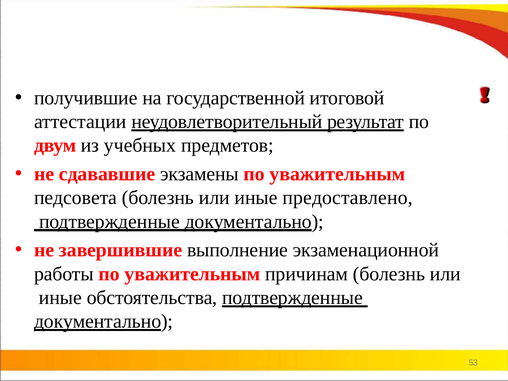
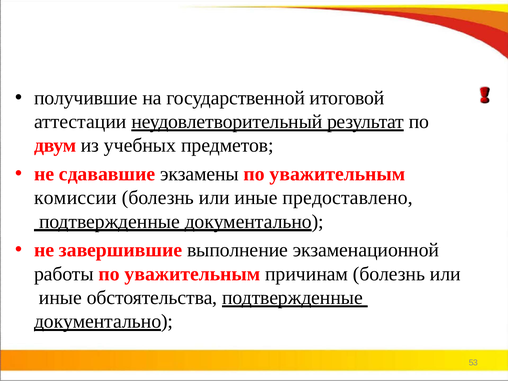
педсовета: педсовета -> комиссии
